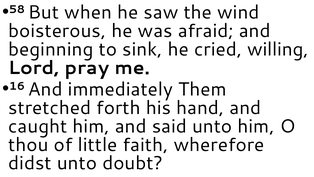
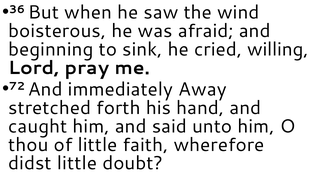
58: 58 -> 36
16: 16 -> 72
Them: Them -> Away
didst unto: unto -> little
